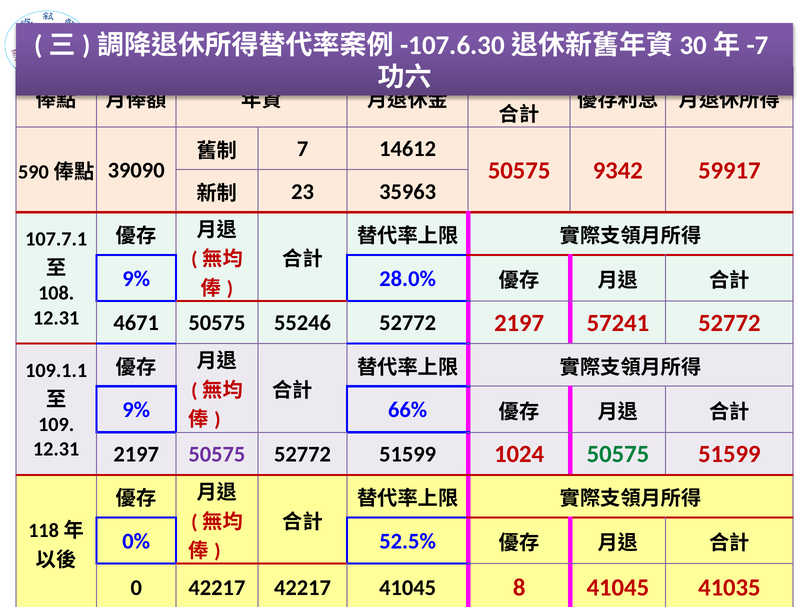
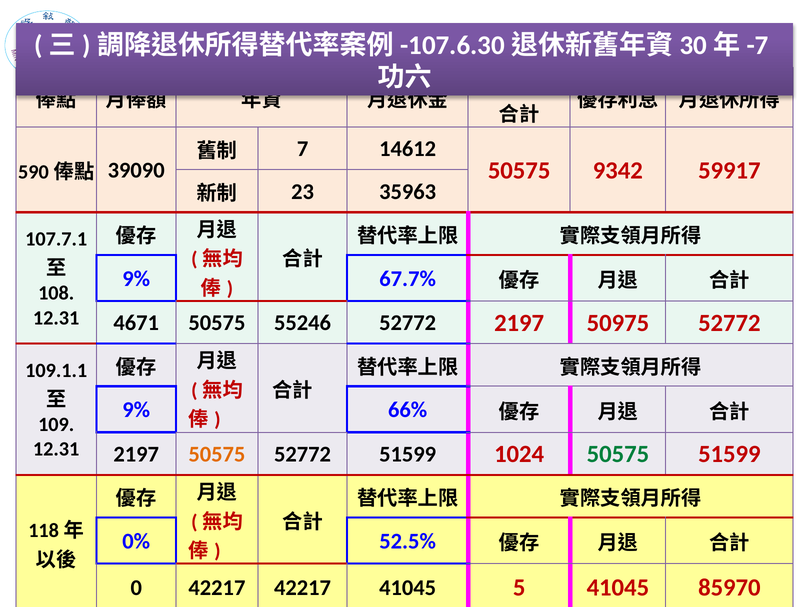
28.0%: 28.0% -> 67.7%
57241: 57241 -> 50975
50575 at (217, 454) colour: purple -> orange
8: 8 -> 5
41035: 41035 -> 85970
